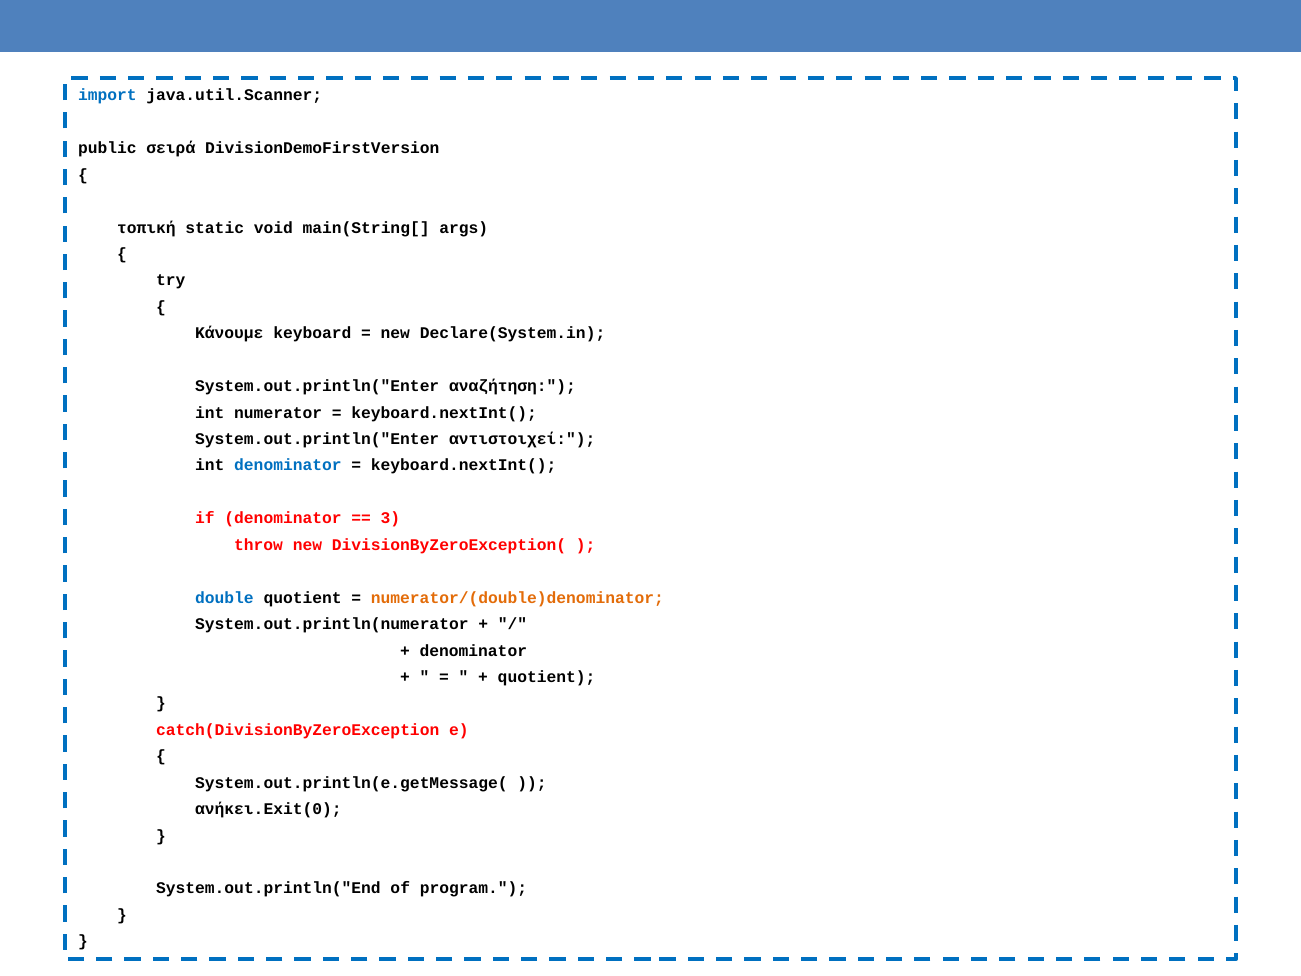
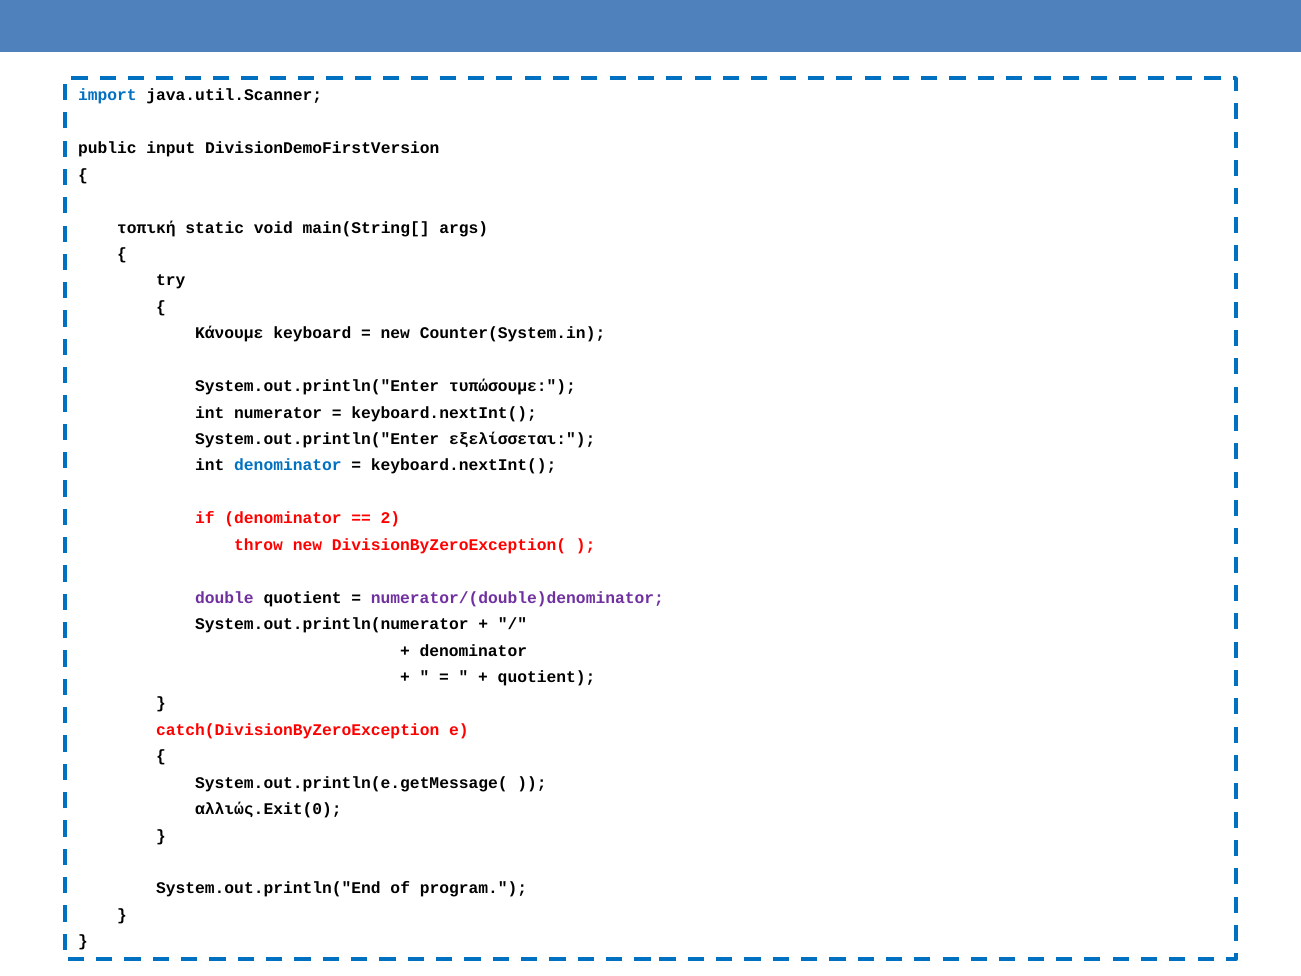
σειρά: σειρά -> input
Declare(System.in: Declare(System.in -> Counter(System.in
αναζήτηση: αναζήτηση -> τυπώσουμε
αντιστοιχεί: αντιστοιχεί -> εξελίσσεται
3: 3 -> 2
double colour: blue -> purple
numerator/(double)denominator colour: orange -> purple
ανήκει.Exit(0: ανήκει.Exit(0 -> αλλιώς.Exit(0
